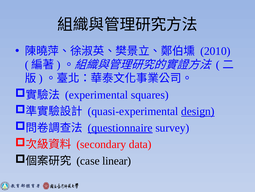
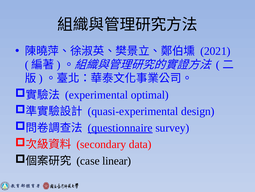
2010: 2010 -> 2021
squares: squares -> optimal
design underline: present -> none
